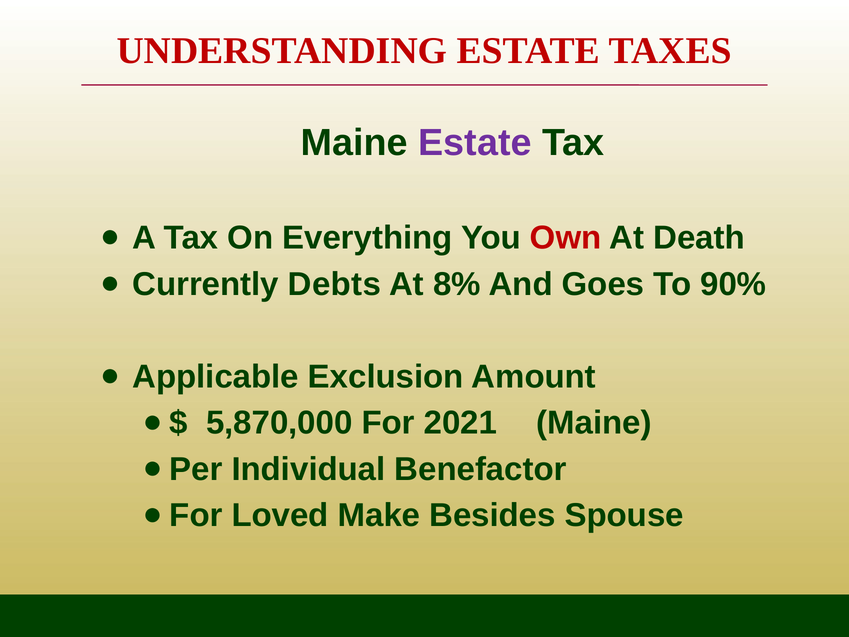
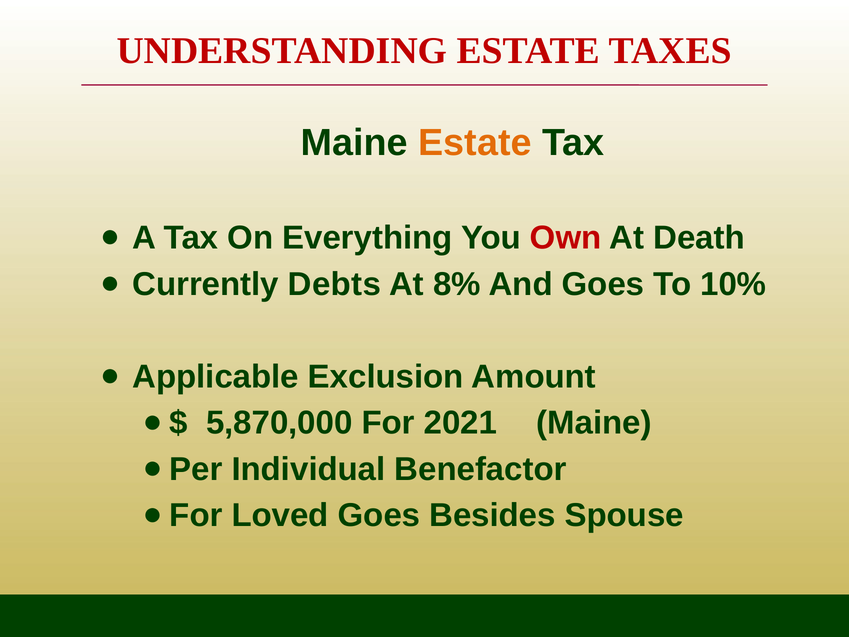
Estate at (475, 143) colour: purple -> orange
90%: 90% -> 10%
Loved Make: Make -> Goes
